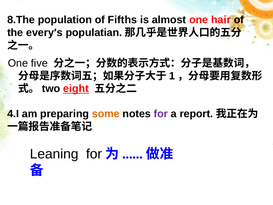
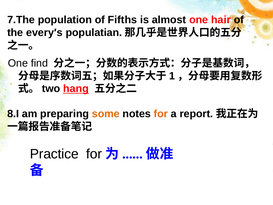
8.The: 8.The -> 7.The
five: five -> find
eight: eight -> hang
4.I: 4.I -> 8.I
for at (161, 114) colour: purple -> orange
Leaning: Leaning -> Practice
